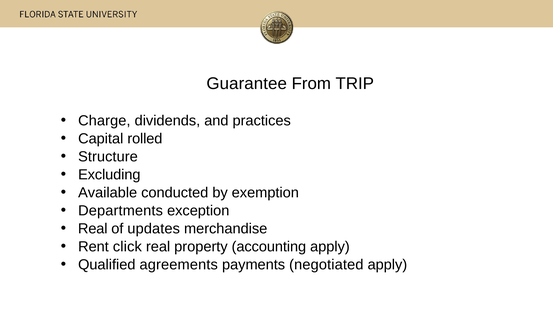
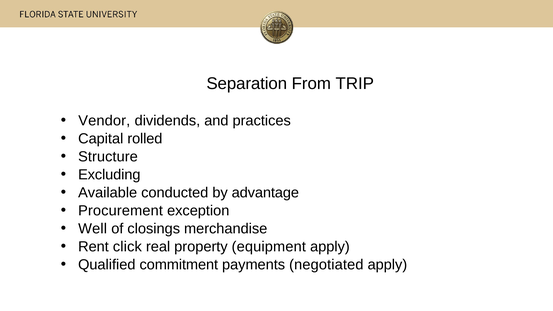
Guarantee: Guarantee -> Separation
Charge: Charge -> Vendor
exemption: exemption -> advantage
Departments: Departments -> Procurement
Real at (93, 229): Real -> Well
updates: updates -> closings
accounting: accounting -> equipment
agreements: agreements -> commitment
